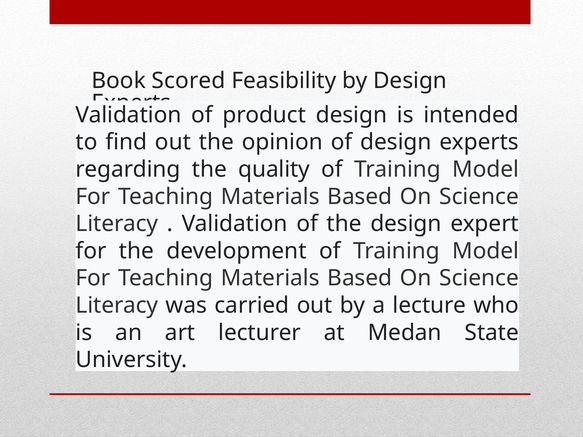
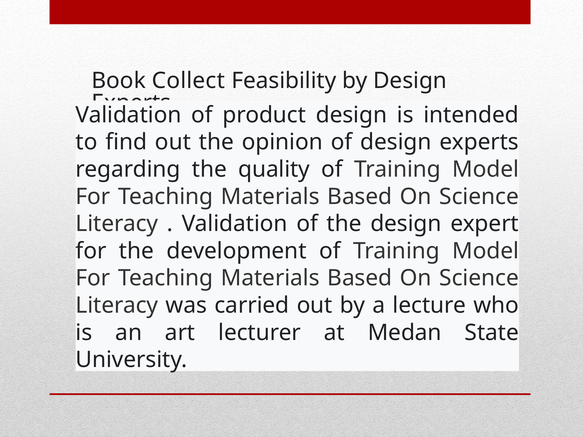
Scored: Scored -> Collect
